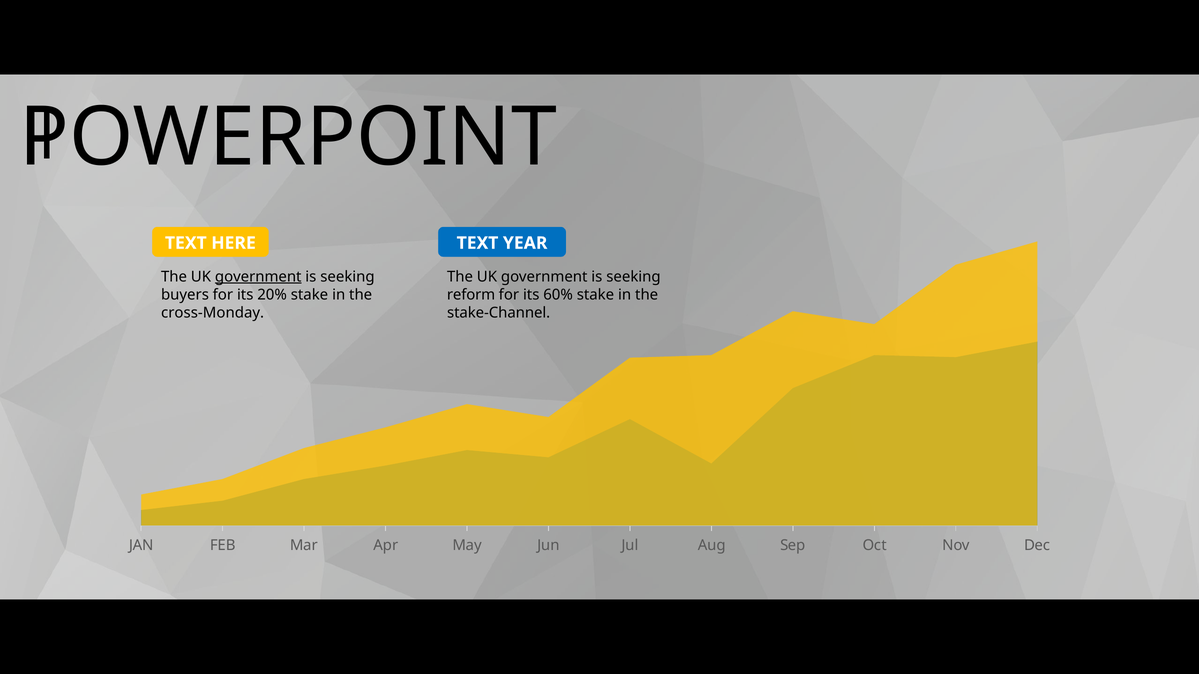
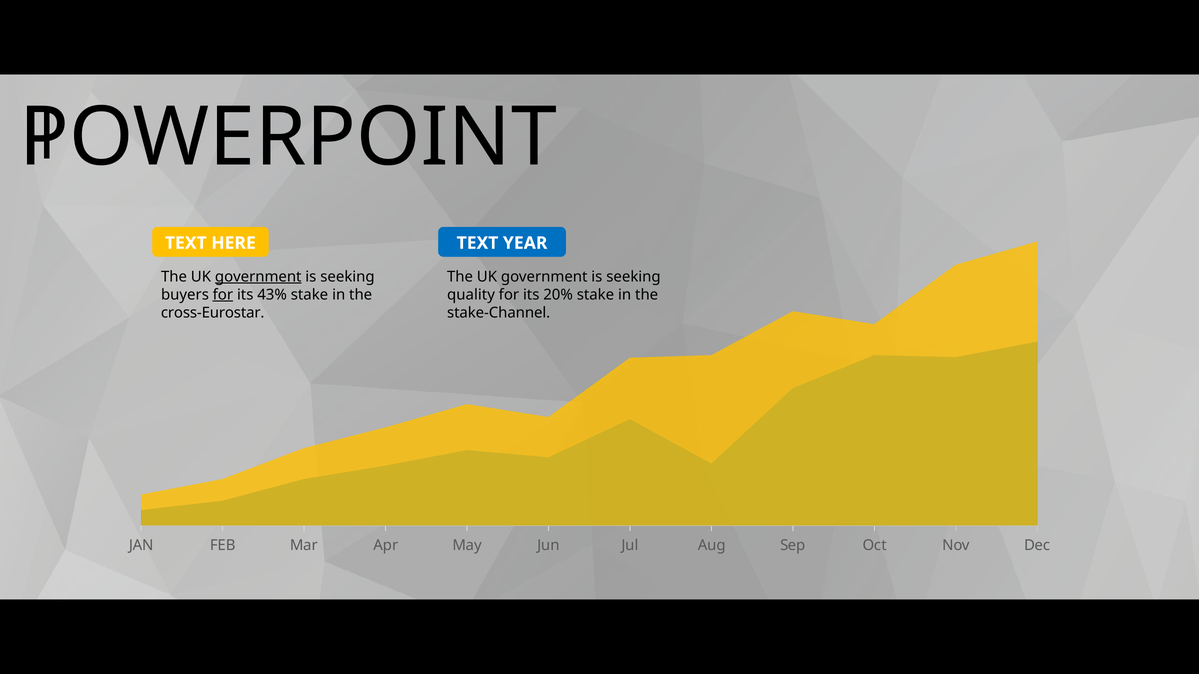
for at (223, 295) underline: none -> present
20%: 20% -> 43%
reform: reform -> quality
60%: 60% -> 20%
cross-Monday: cross-Monday -> cross-Eurostar
